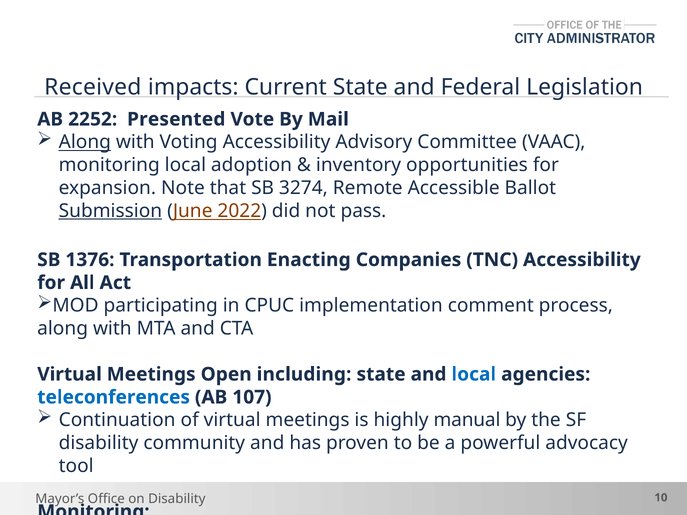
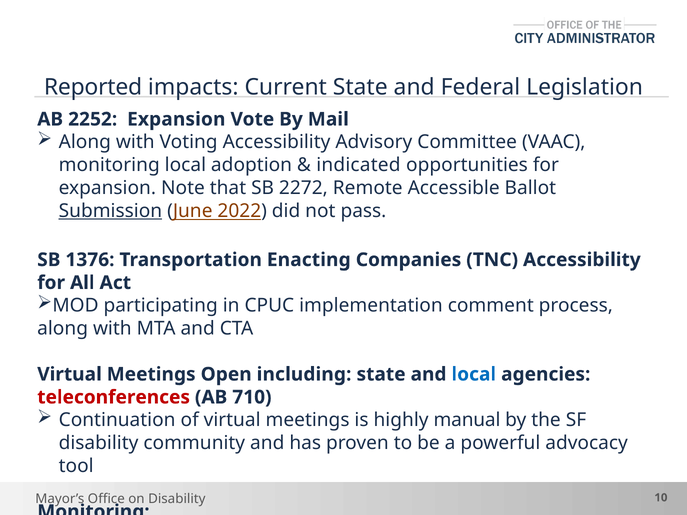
Received: Received -> Reported
2252 Presented: Presented -> Expansion
Along at (85, 142) underline: present -> none
inventory: inventory -> indicated
3274: 3274 -> 2272
teleconferences colour: blue -> red
107: 107 -> 710
